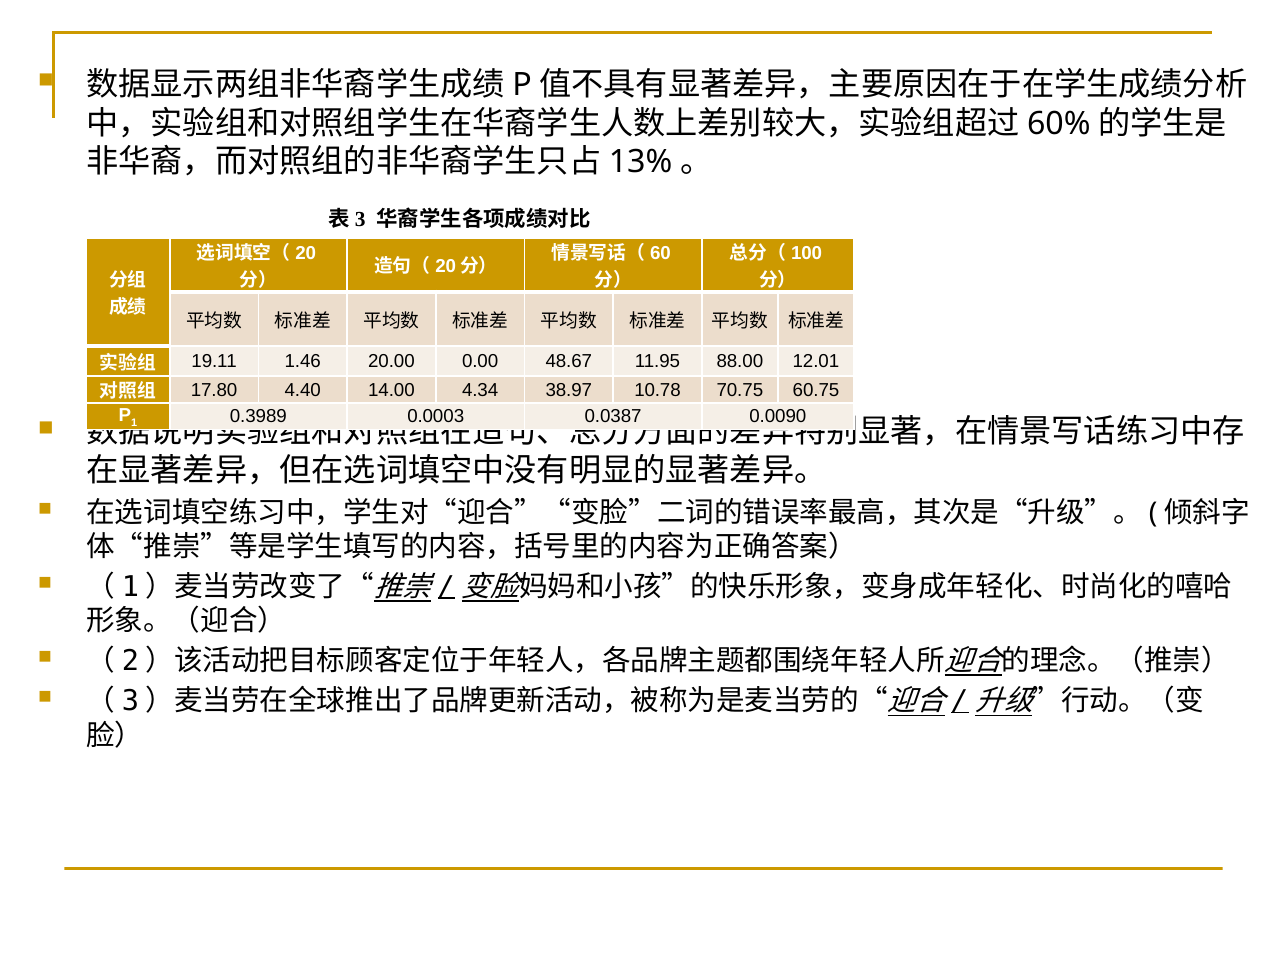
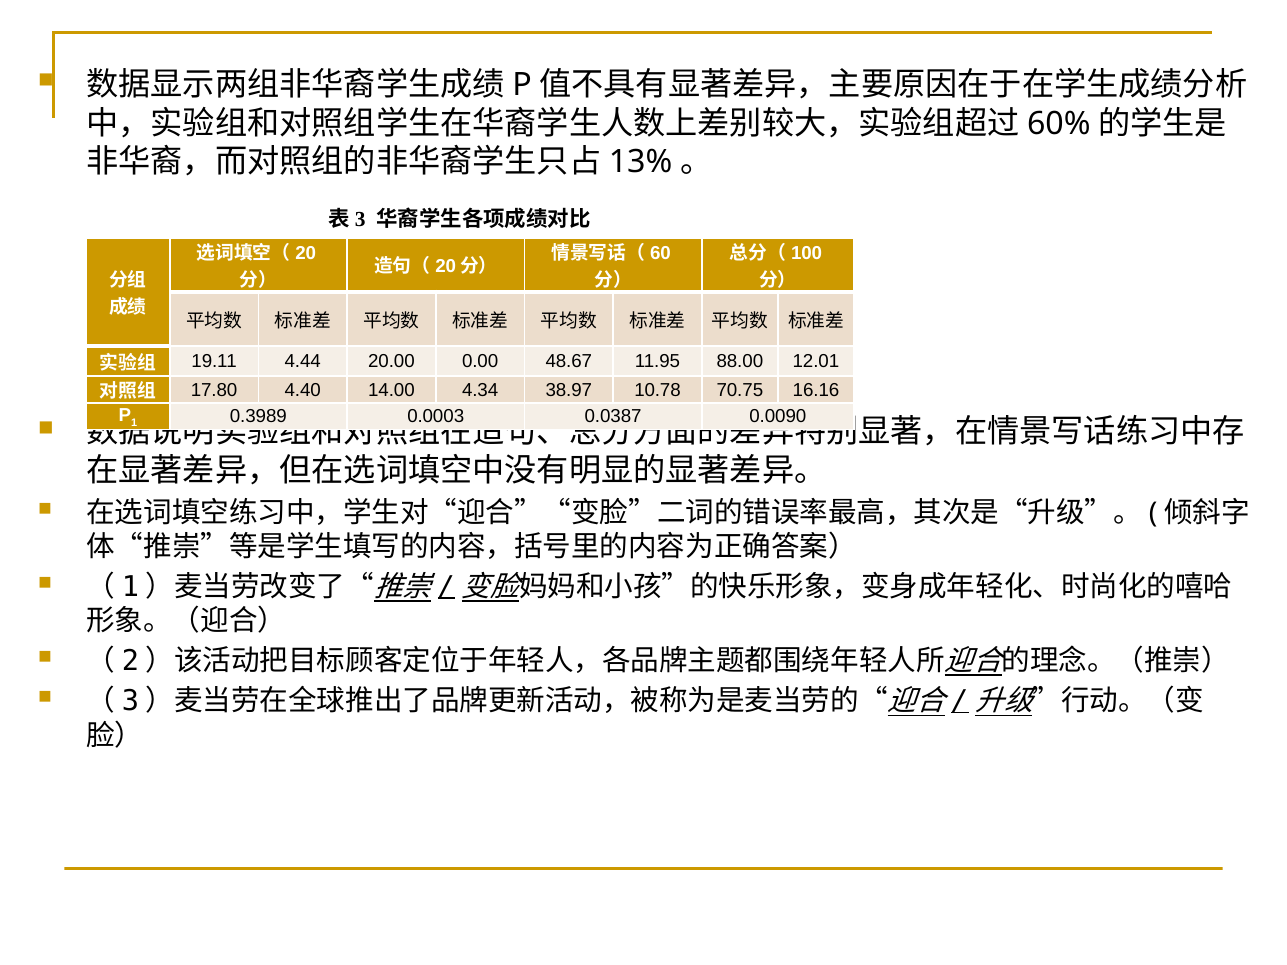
1.46: 1.46 -> 4.44
60.75: 60.75 -> 16.16
